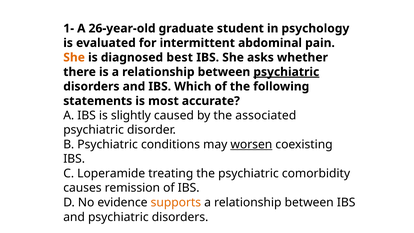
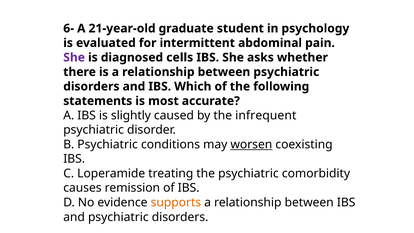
1-: 1- -> 6-
26-year-old: 26-year-old -> 21-year-old
She at (74, 57) colour: orange -> purple
best: best -> cells
psychiatric at (286, 72) underline: present -> none
associated: associated -> infrequent
